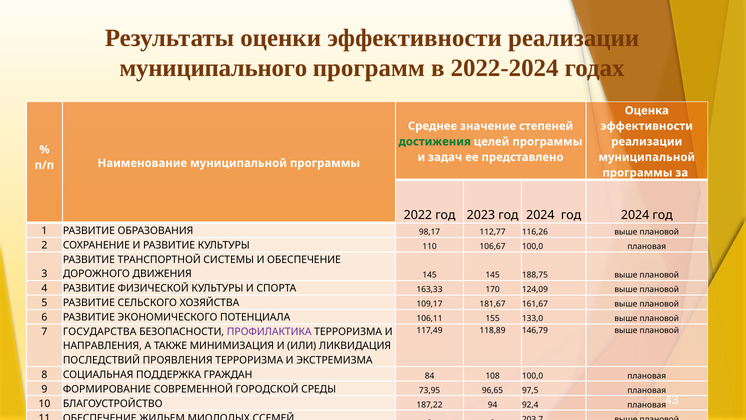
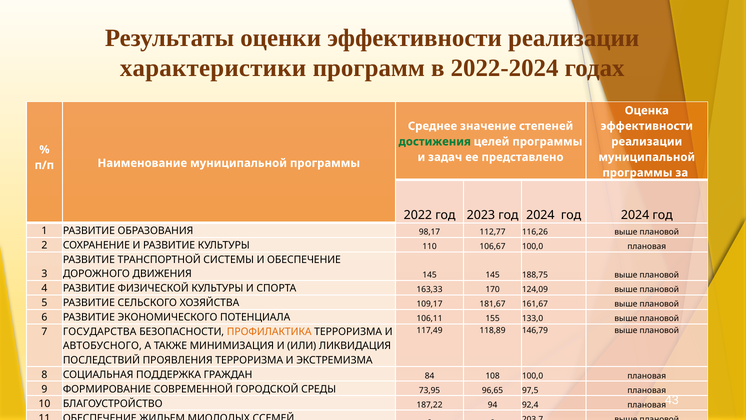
муниципального: муниципального -> характеристики
ПРОФИЛАКТИКА colour: purple -> orange
НАПРАВЛЕНИЯ: НАПРАВЛЕНИЯ -> АВТОБУСНОГО
